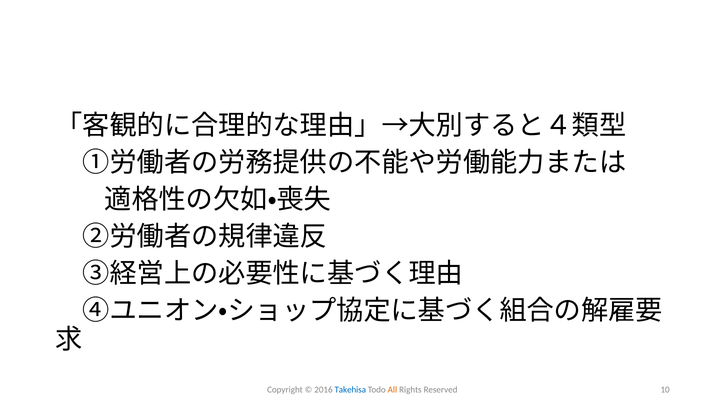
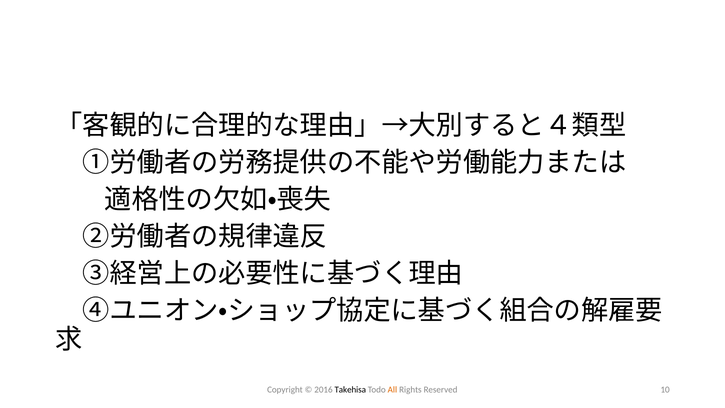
Takehisa colour: blue -> black
